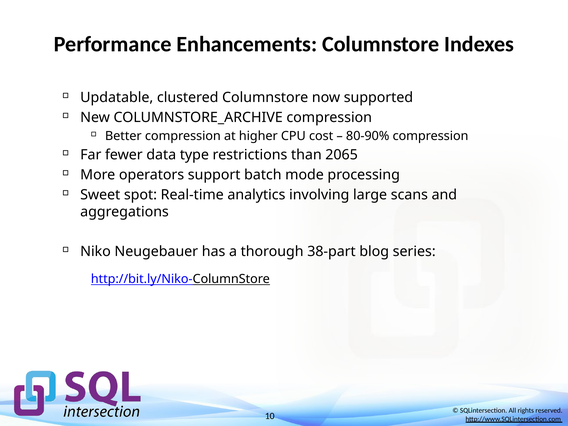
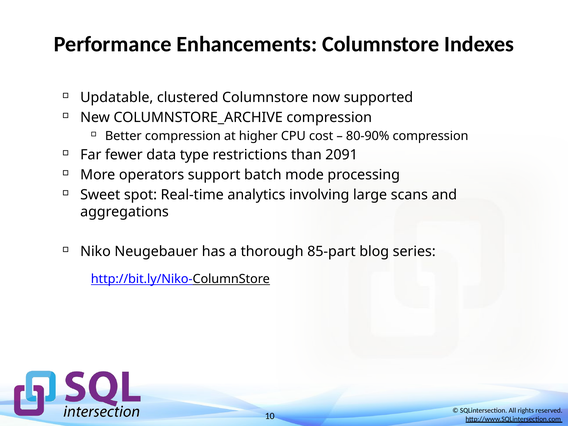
2065: 2065 -> 2091
38-part: 38-part -> 85-part
